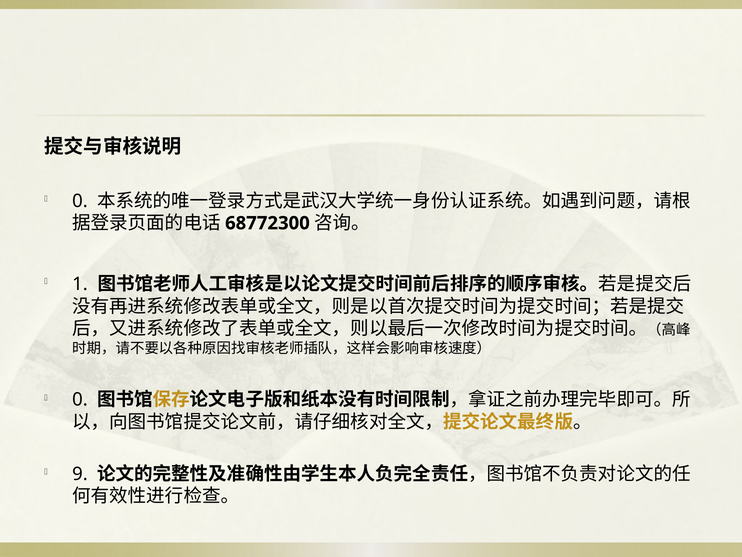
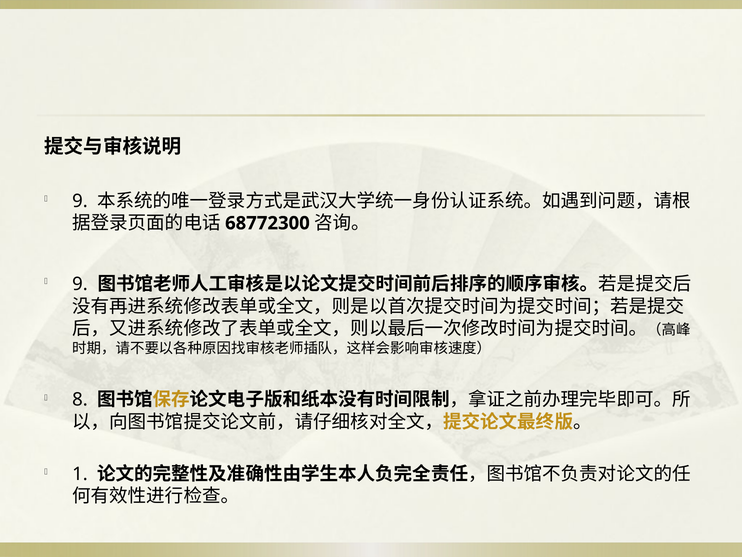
0 at (80, 201): 0 -> 9
1 at (80, 284): 1 -> 9
0 at (80, 399): 0 -> 8
9: 9 -> 1
